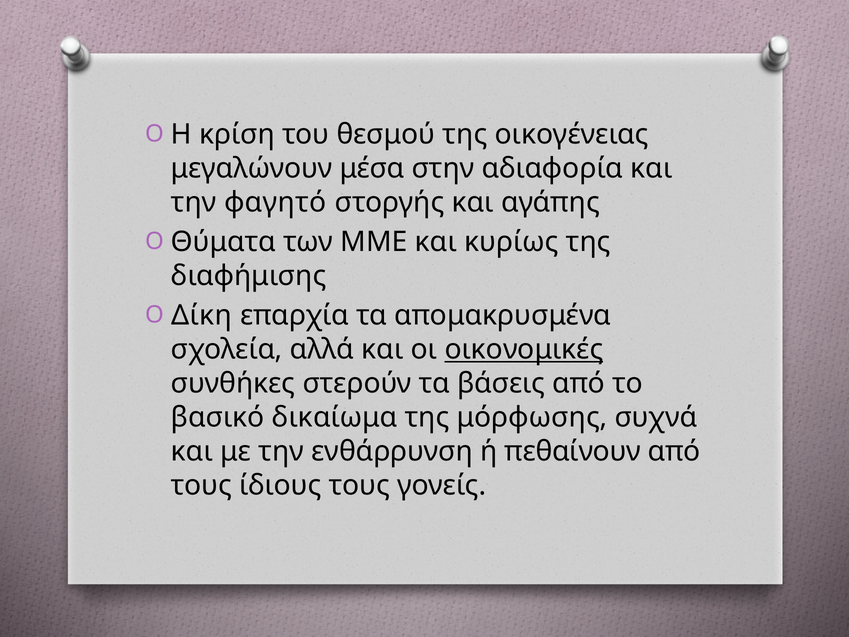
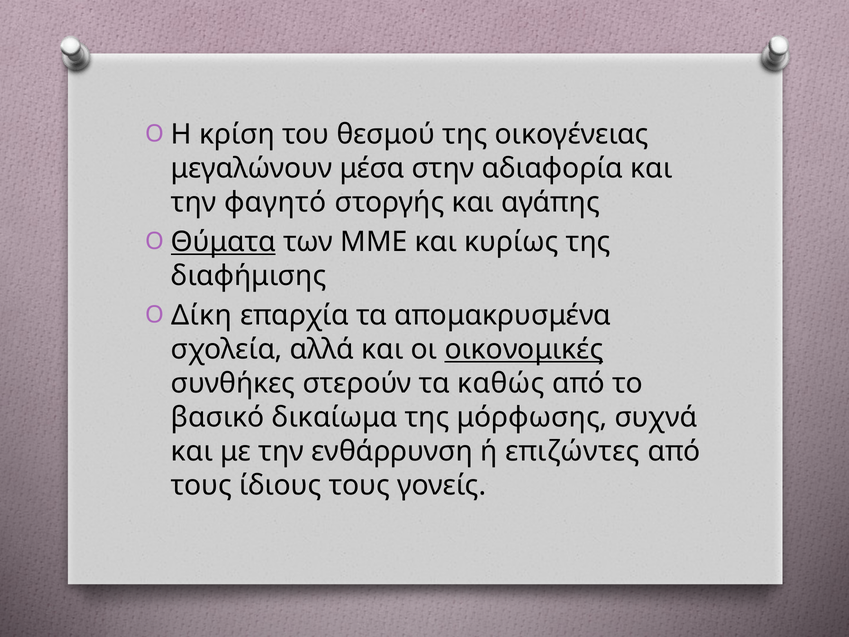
Θύματα underline: none -> present
βάσεις: βάσεις -> καθώς
πεθαίνουν: πεθαίνουν -> επιζώντες
